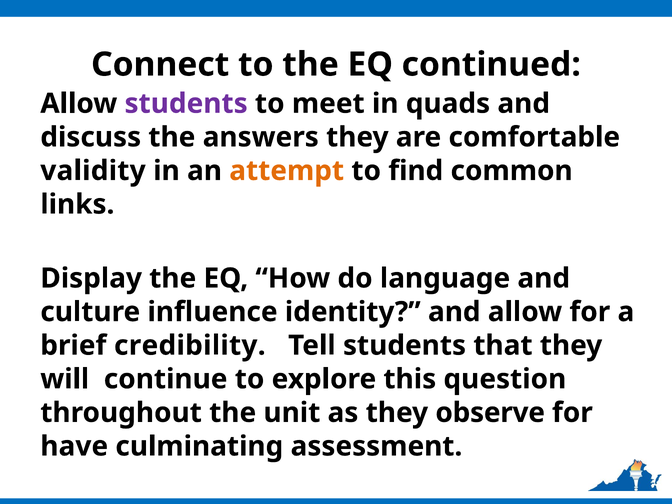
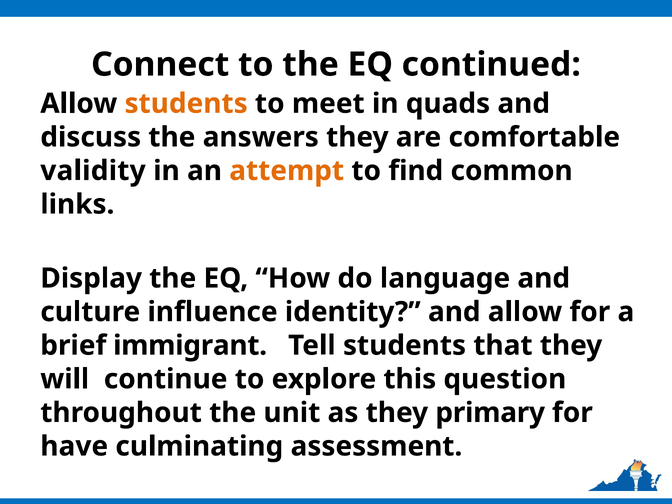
students at (186, 104) colour: purple -> orange
credibility: credibility -> immigrant
observe: observe -> primary
